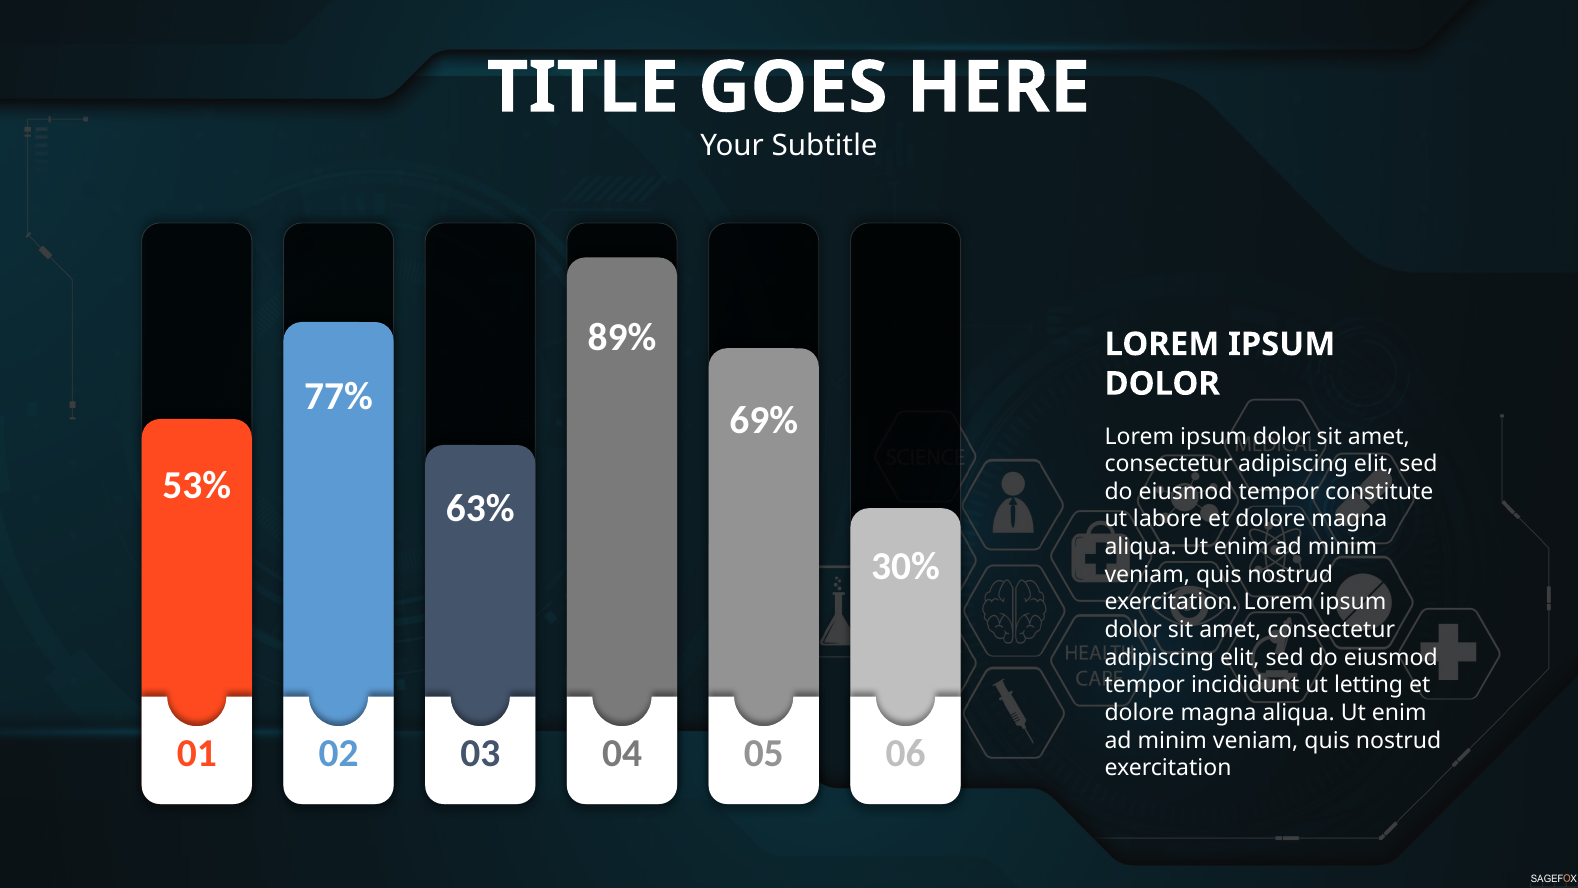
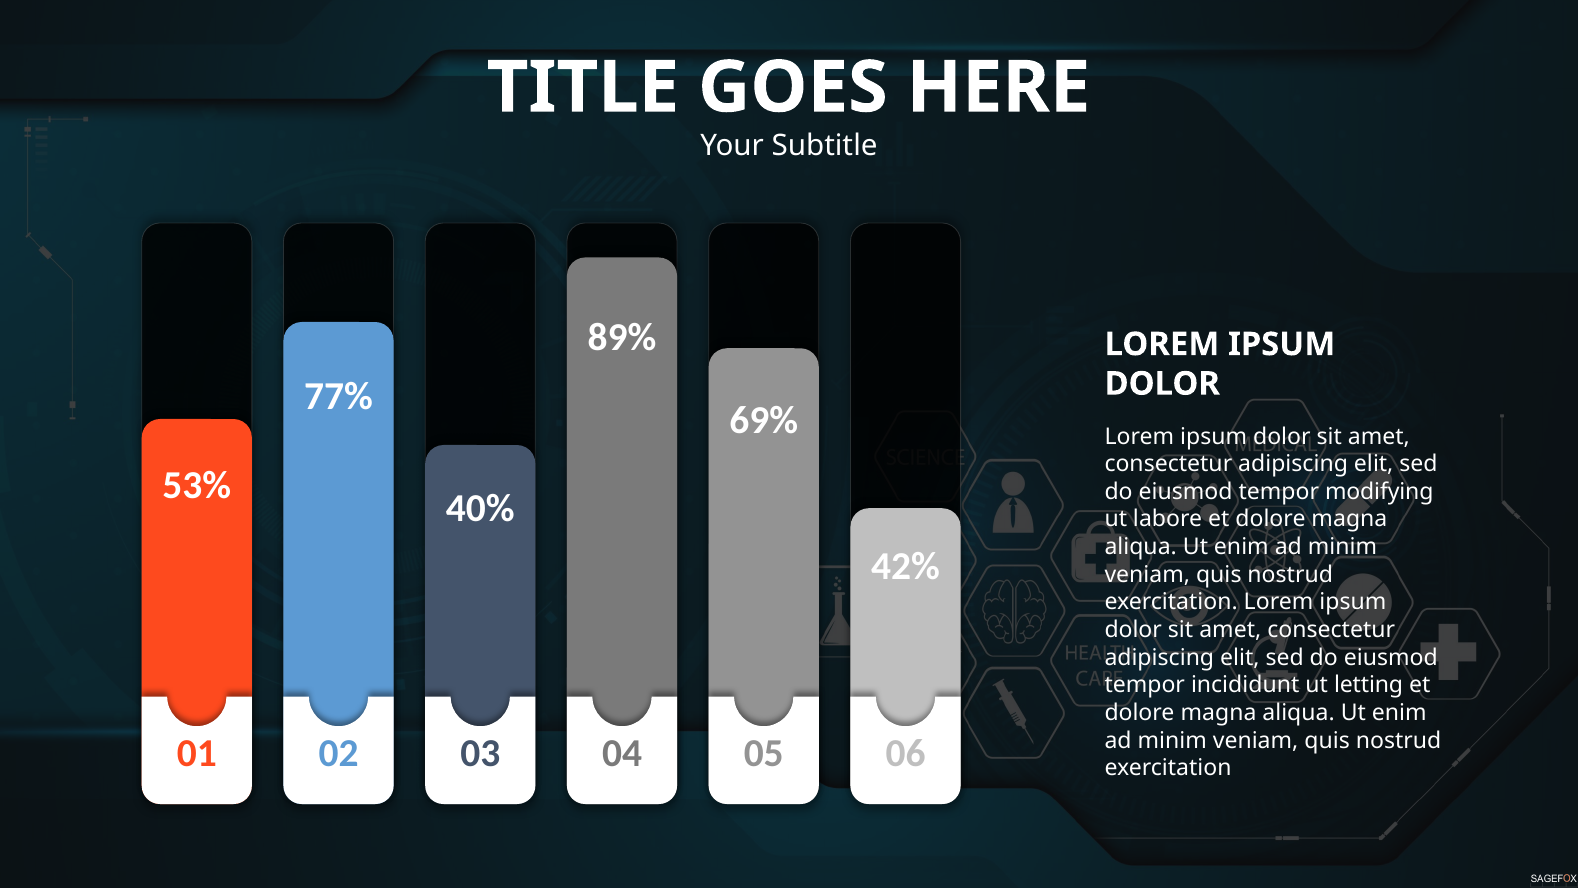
constitute: constitute -> modifying
63%: 63% -> 40%
30%: 30% -> 42%
